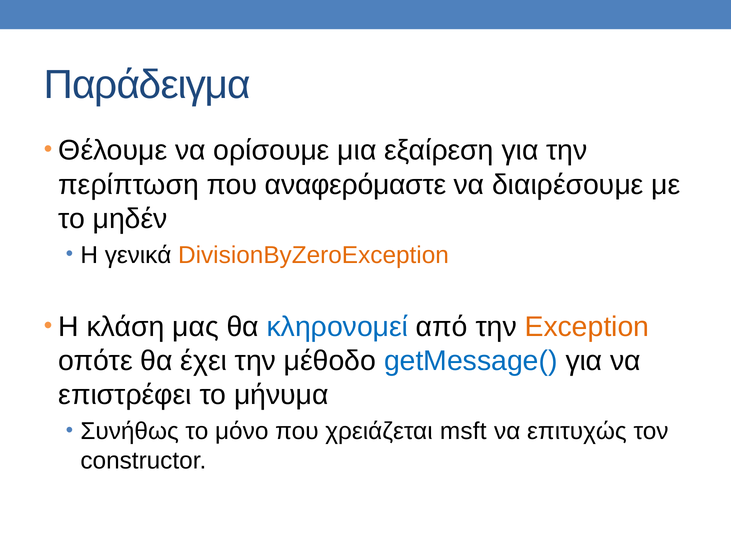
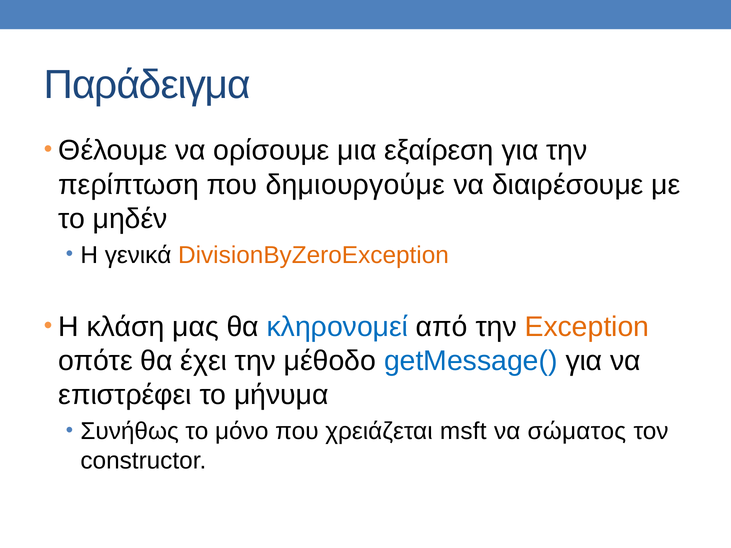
αναφερόμαστε: αναφερόμαστε -> δημιουργούμε
επιτυχώς: επιτυχώς -> σώματος
